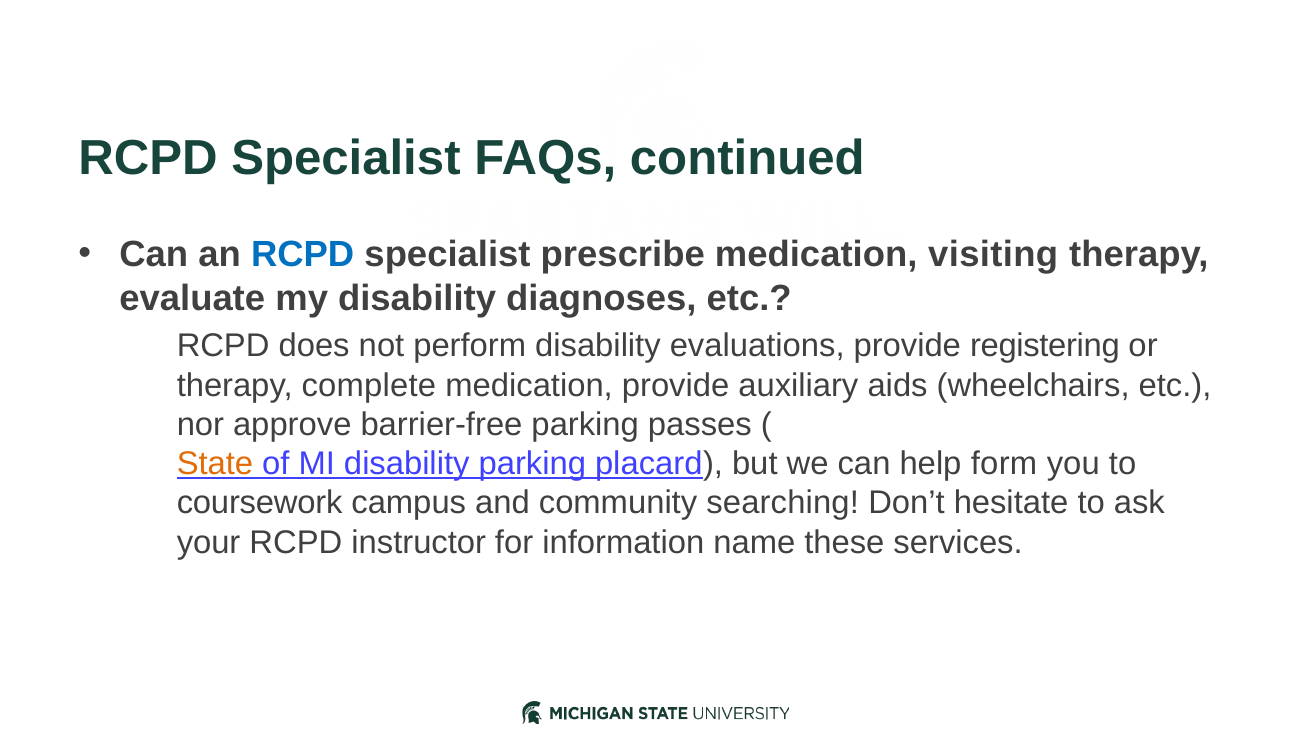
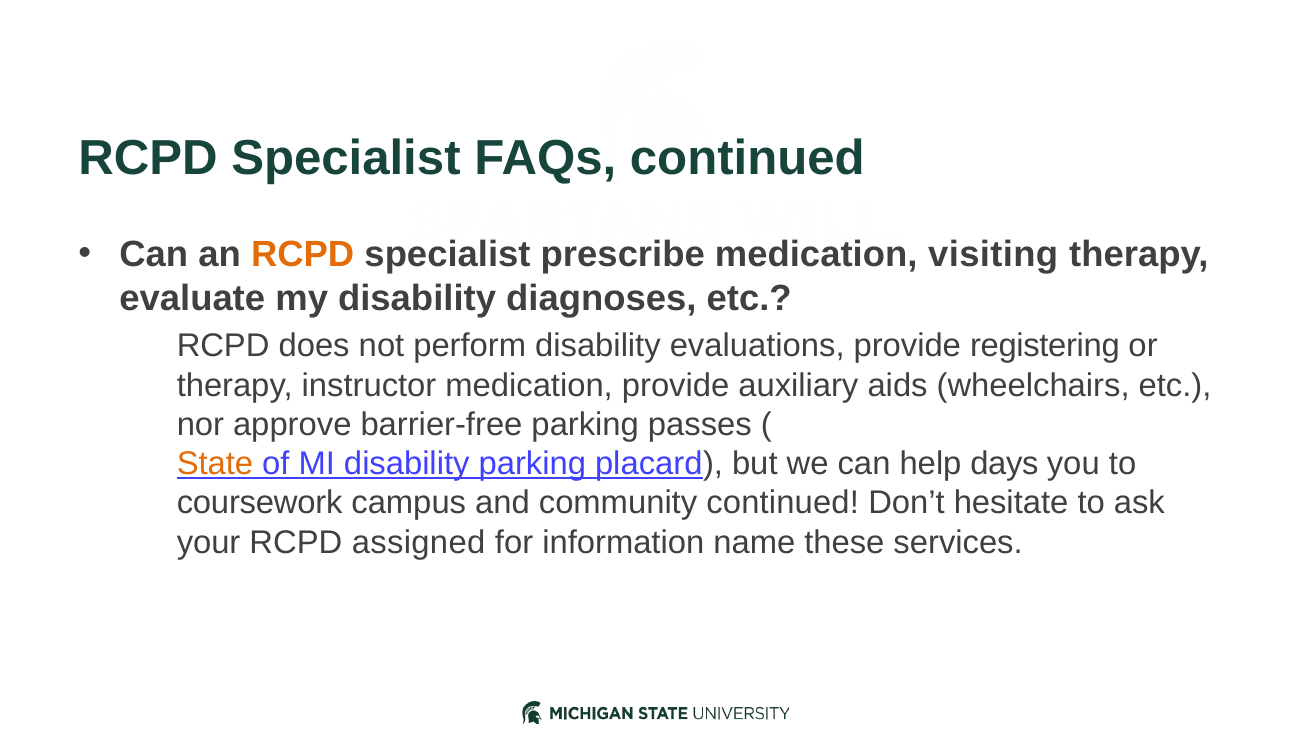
RCPD at (303, 255) colour: blue -> orange
complete: complete -> instructor
form: form -> days
community searching: searching -> continued
instructor: instructor -> assigned
